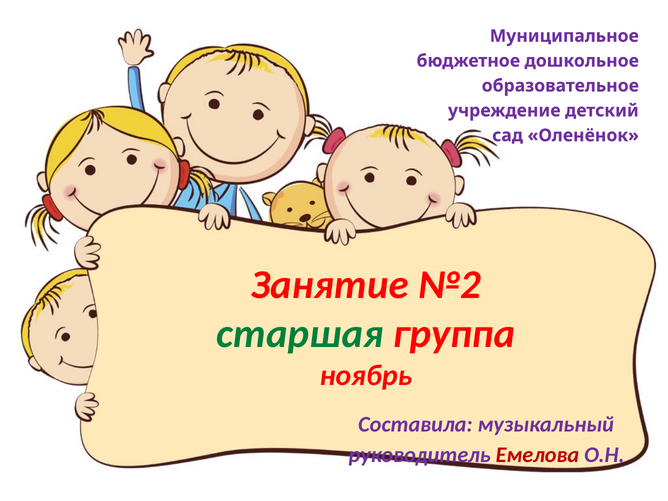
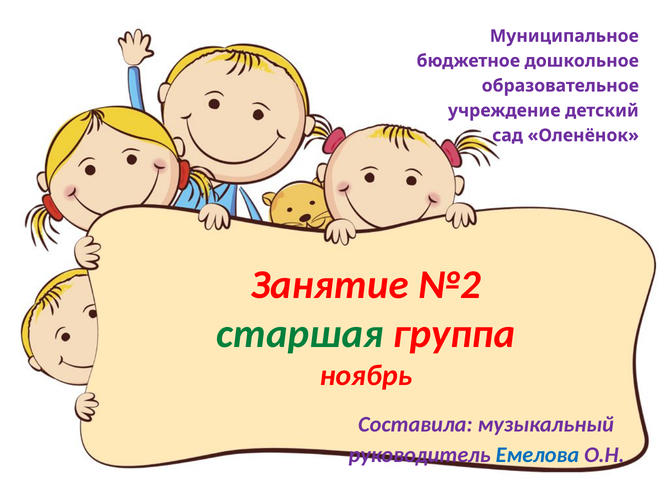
Емелова colour: red -> blue
